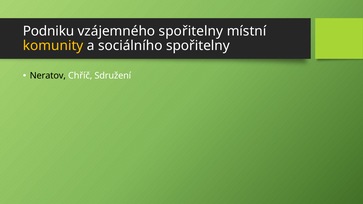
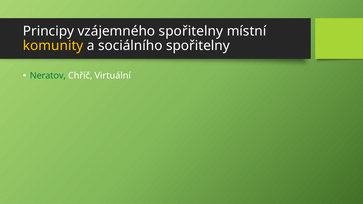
Podniku: Podniku -> Principy
Neratov colour: black -> green
Sdružení: Sdružení -> Virtuální
